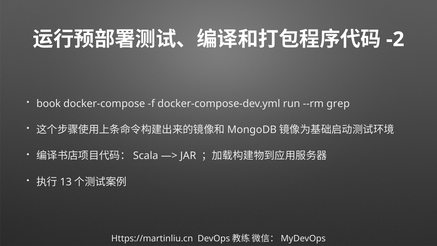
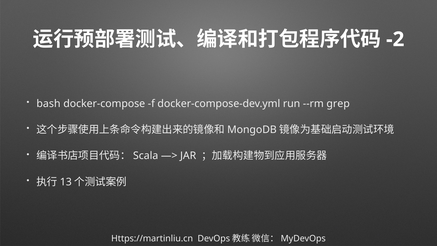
book: book -> bash
